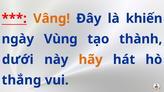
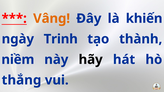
Vùng: Vùng -> Trinh
dưới: dưới -> niềm
hãy colour: orange -> black
